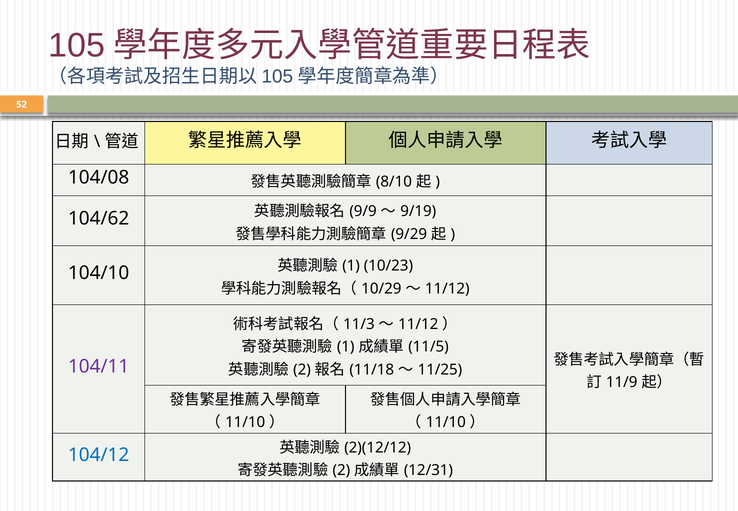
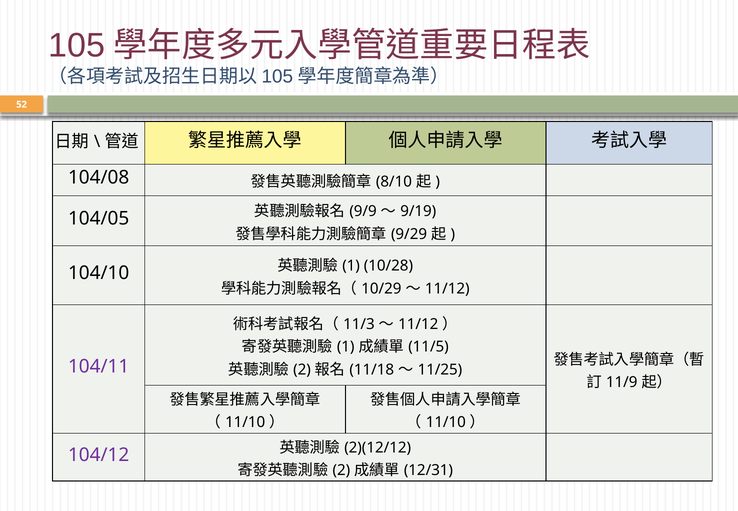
104/62: 104/62 -> 104/05
10/23: 10/23 -> 10/28
104/12 colour: blue -> purple
